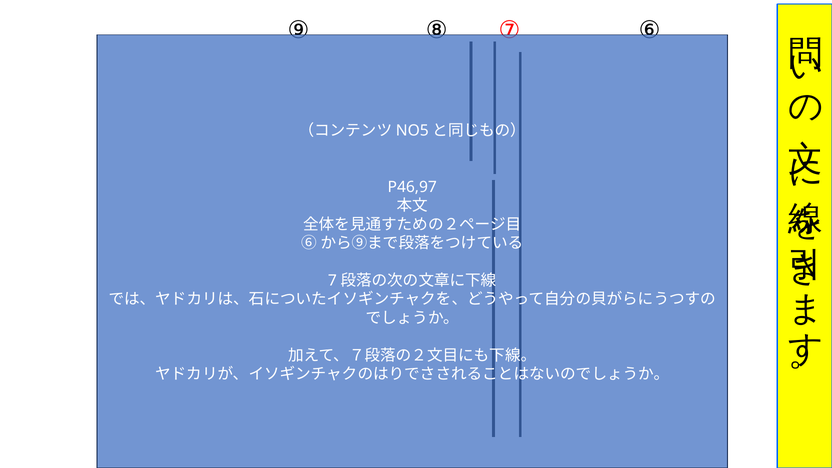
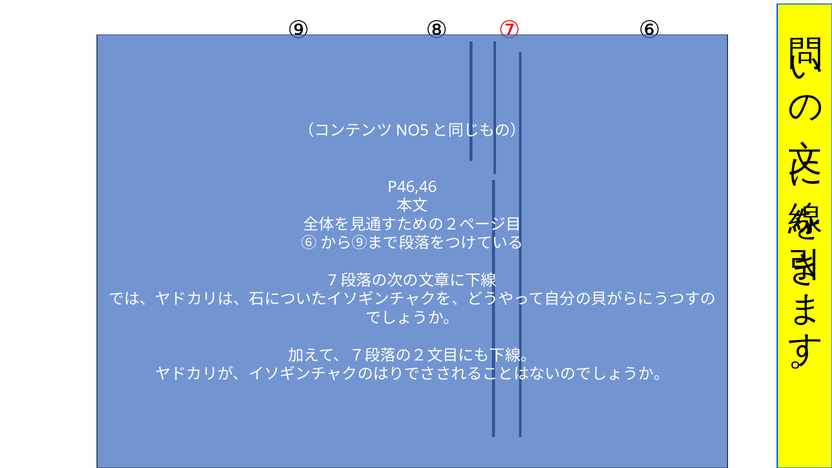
P46,97: P46,97 -> P46,46
